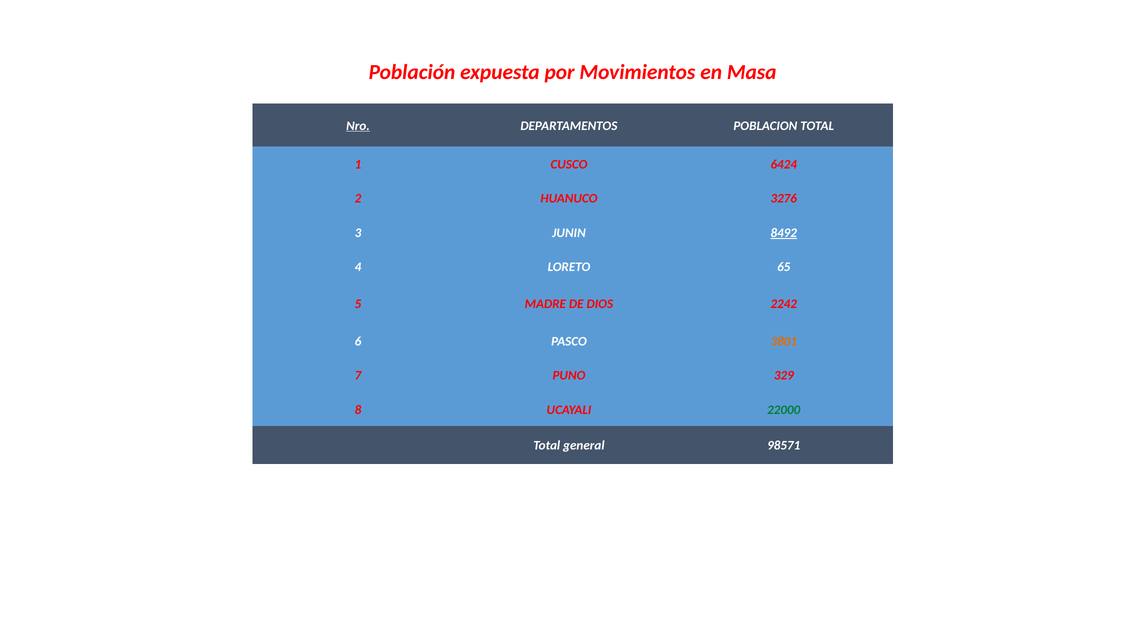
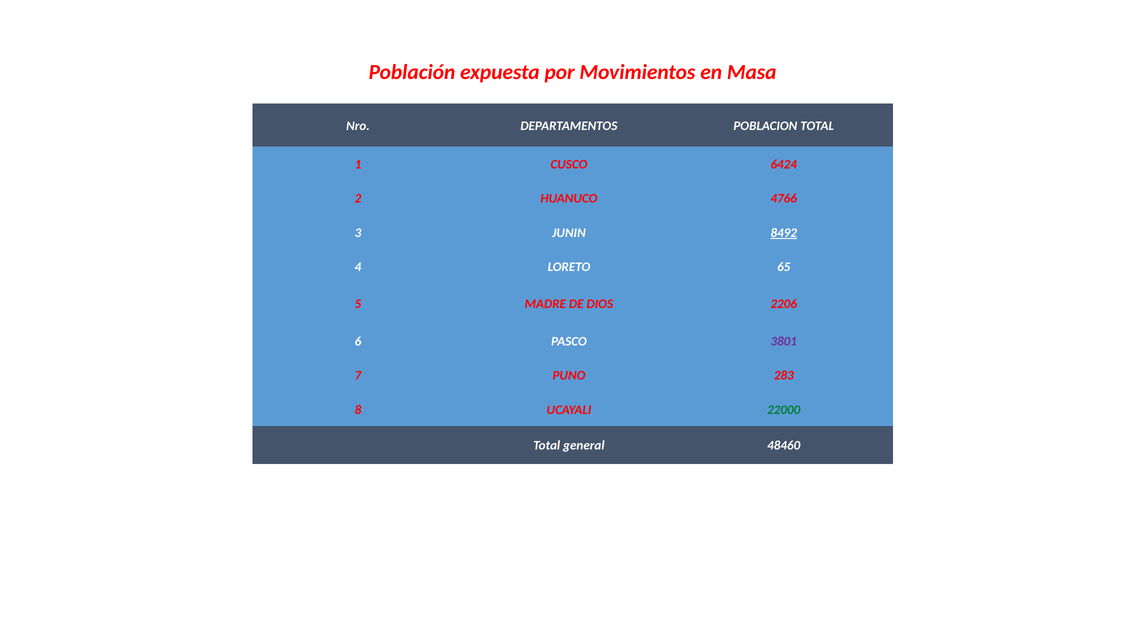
Nro underline: present -> none
3276: 3276 -> 4766
2242: 2242 -> 2206
3801 colour: orange -> purple
329: 329 -> 283
98571: 98571 -> 48460
